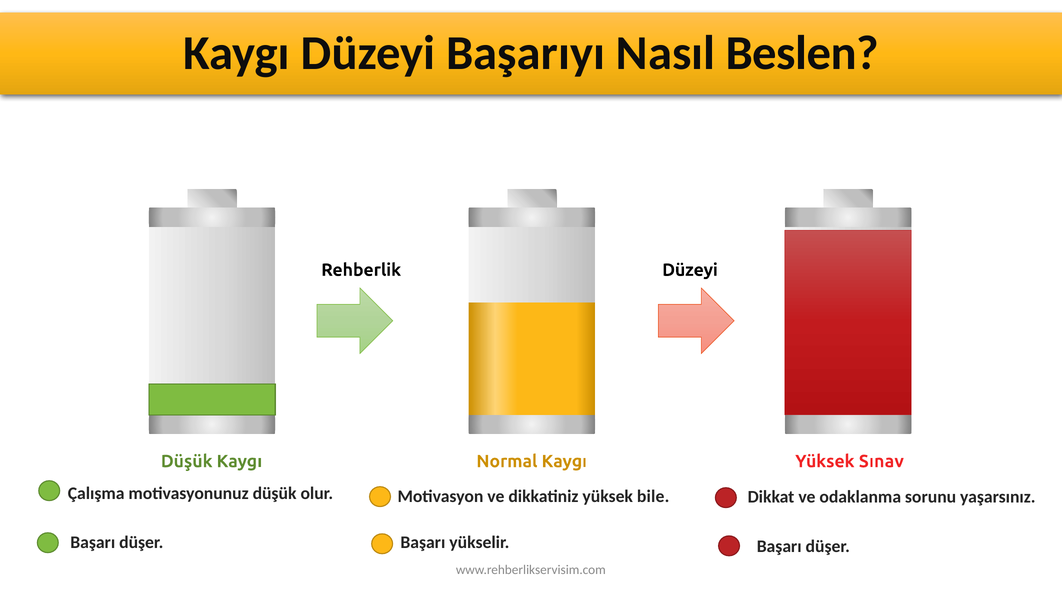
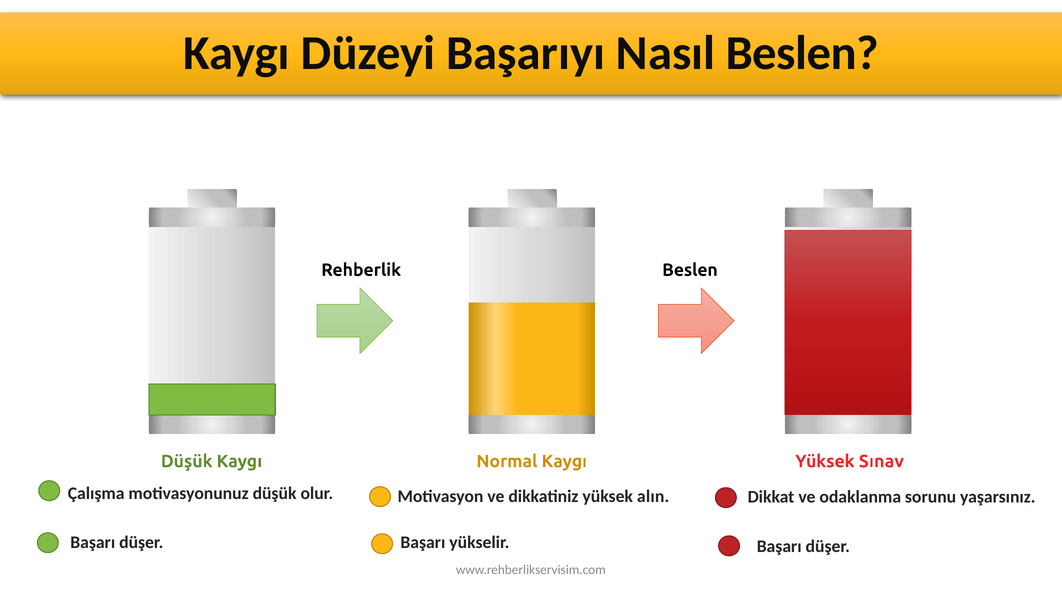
Rehberlik Düzeyi: Düzeyi -> Beslen
bile: bile -> alın
